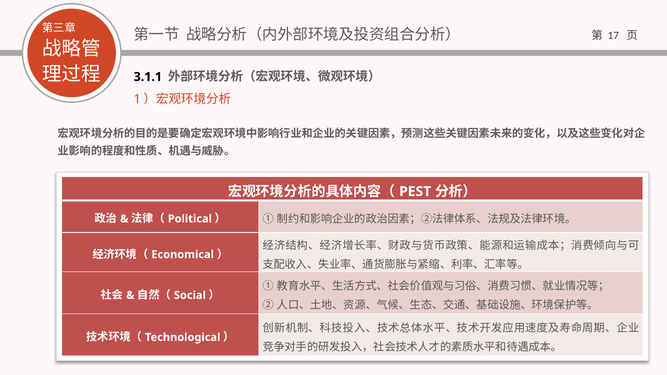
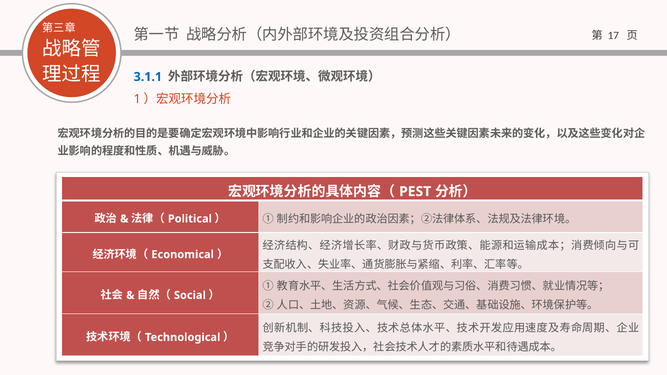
3.1.1 colour: black -> blue
